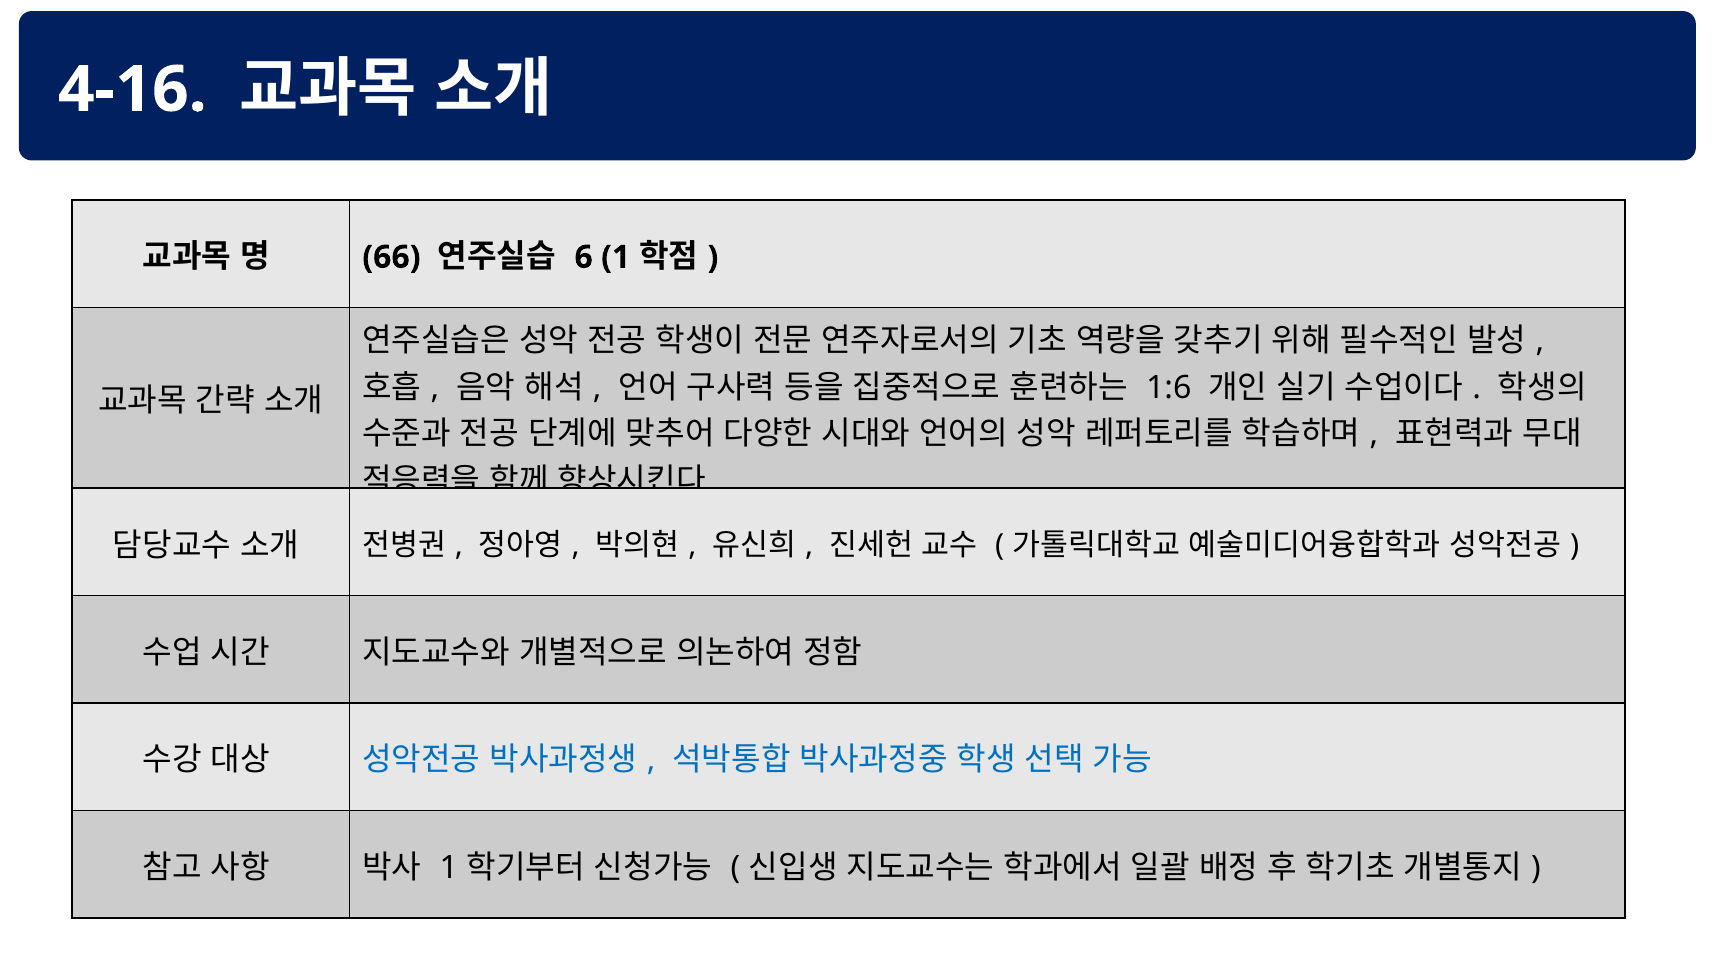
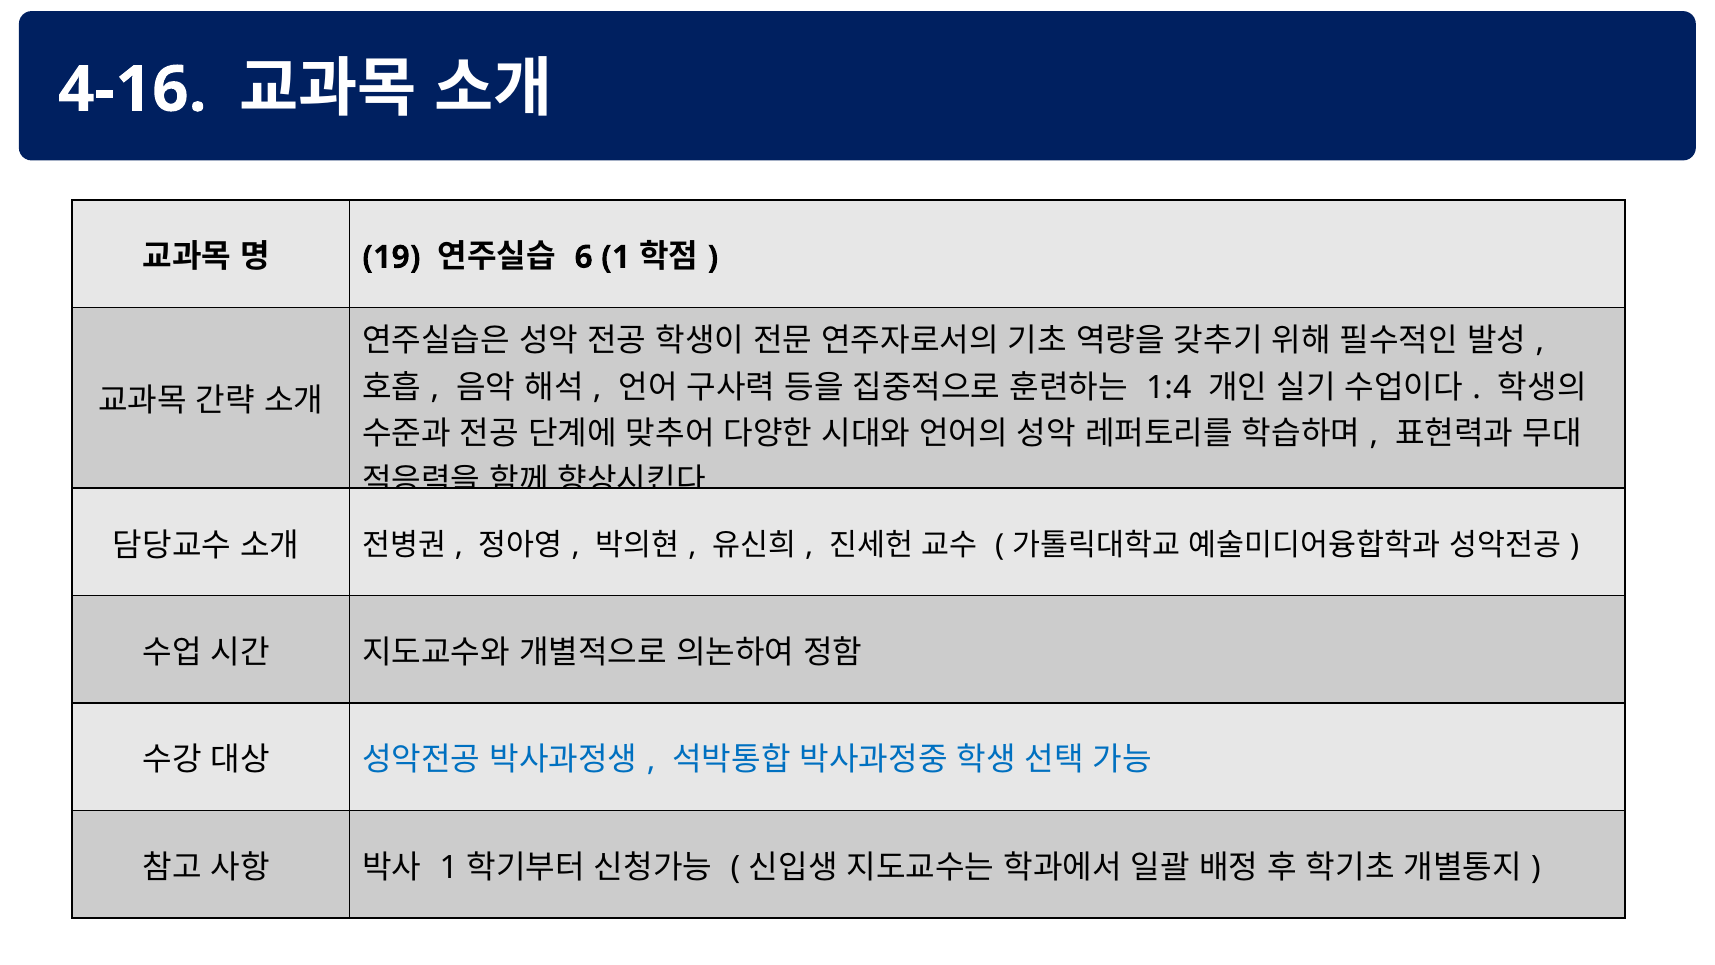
66: 66 -> 19
1:6: 1:6 -> 1:4
